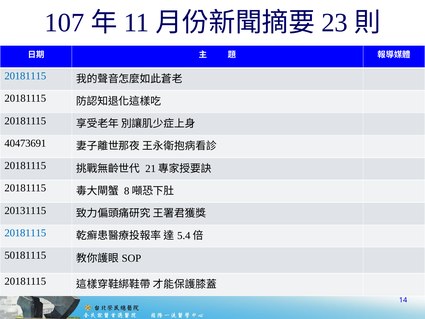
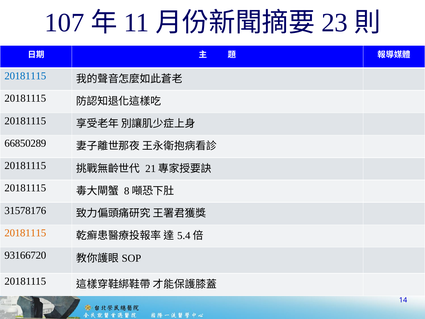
40473691: 40473691 -> 66850289
20131115: 20131115 -> 31578176
20181115 at (25, 233) colour: blue -> orange
50181115: 50181115 -> 93166720
